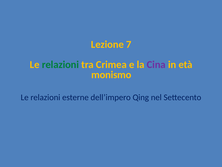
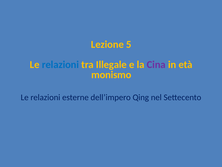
7: 7 -> 5
relazioni at (60, 64) colour: green -> blue
Crimea: Crimea -> Illegale
